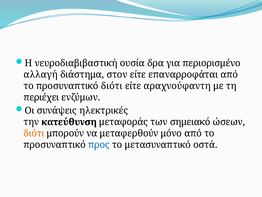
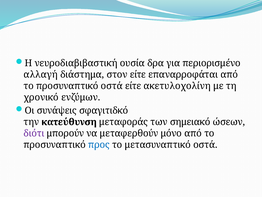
προσυναπτικό διότι: διότι -> οστά
αραχνούφαντη: αραχνούφαντη -> ακετυλοχολίνη
περιέχει: περιέχει -> χρονικό
ηλεκτρικές: ηλεκτρικές -> σφαγιτιδκό
διότι at (34, 133) colour: orange -> purple
